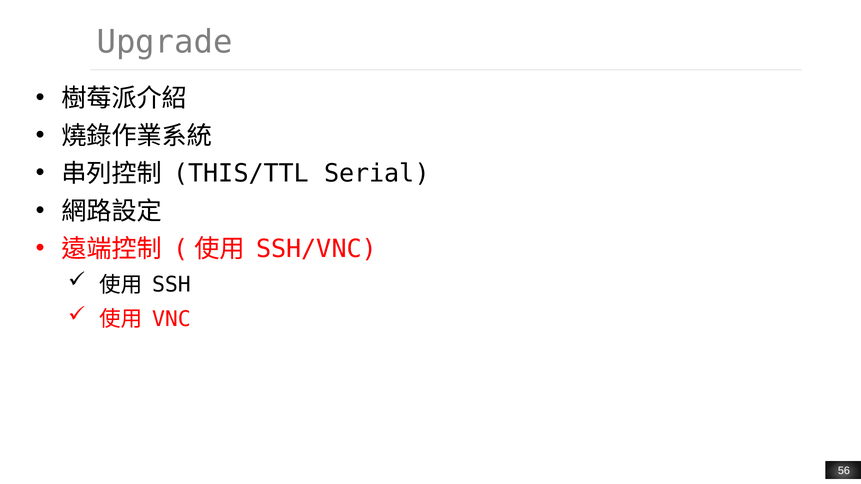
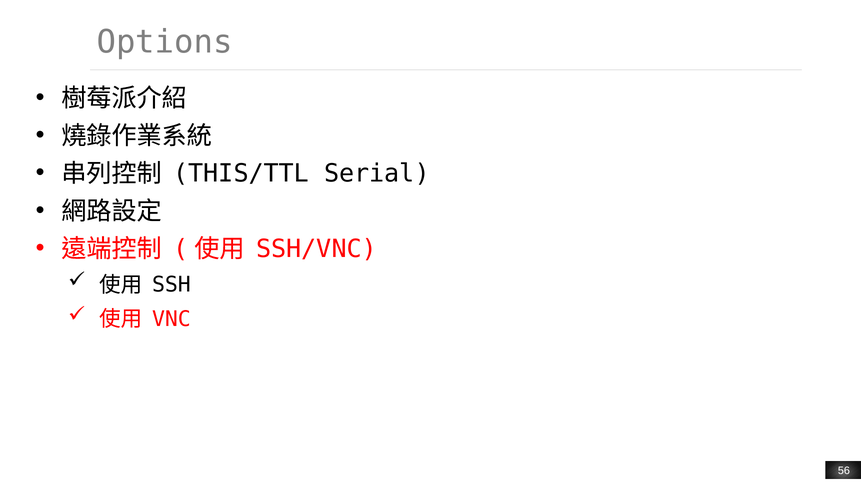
Upgrade: Upgrade -> Options
